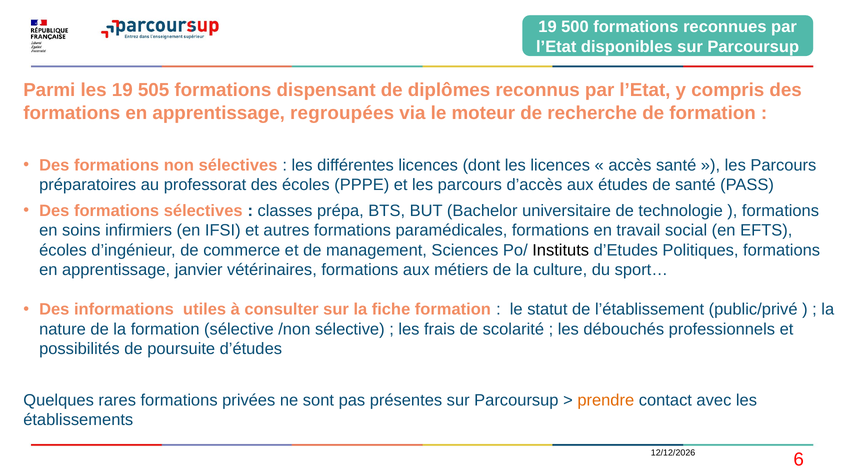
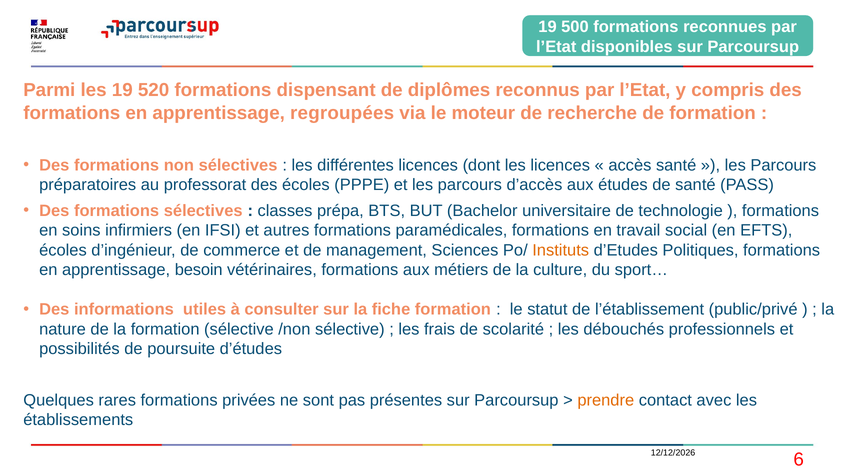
505: 505 -> 520
Instituts colour: black -> orange
janvier: janvier -> besoin
